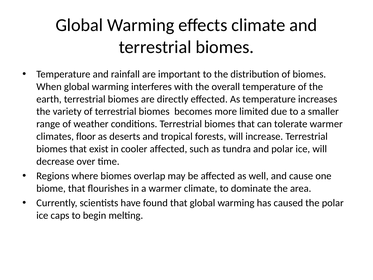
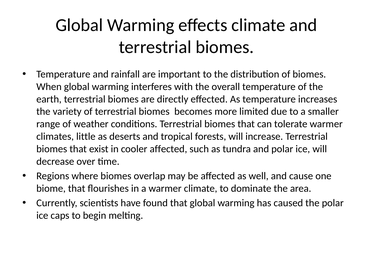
floor: floor -> little
